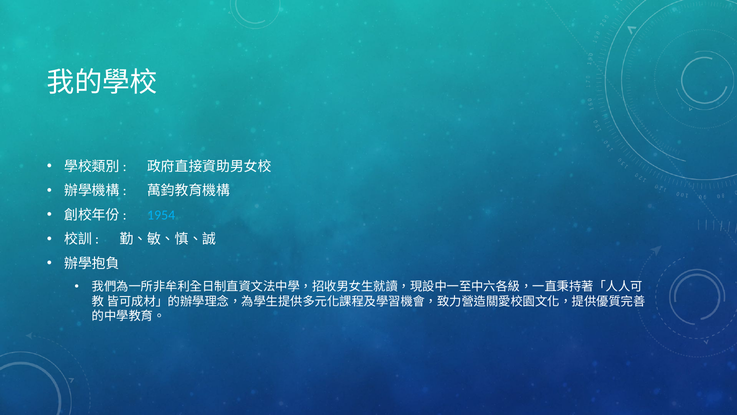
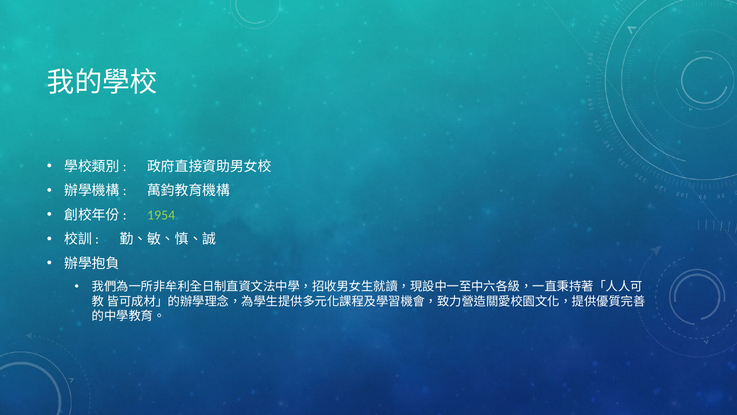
1954 colour: light blue -> light green
